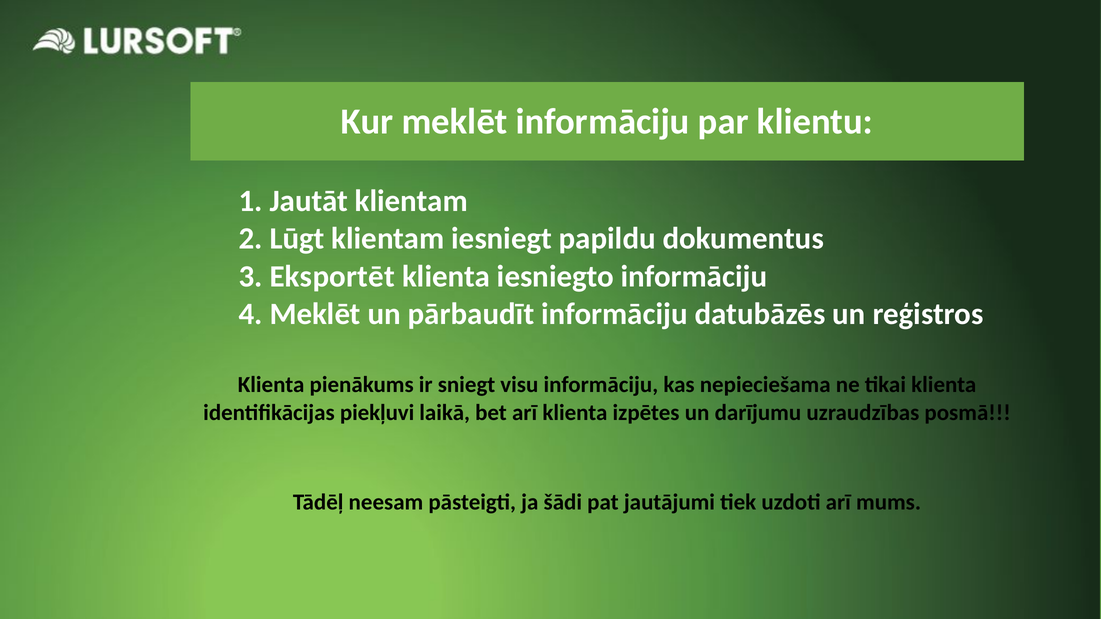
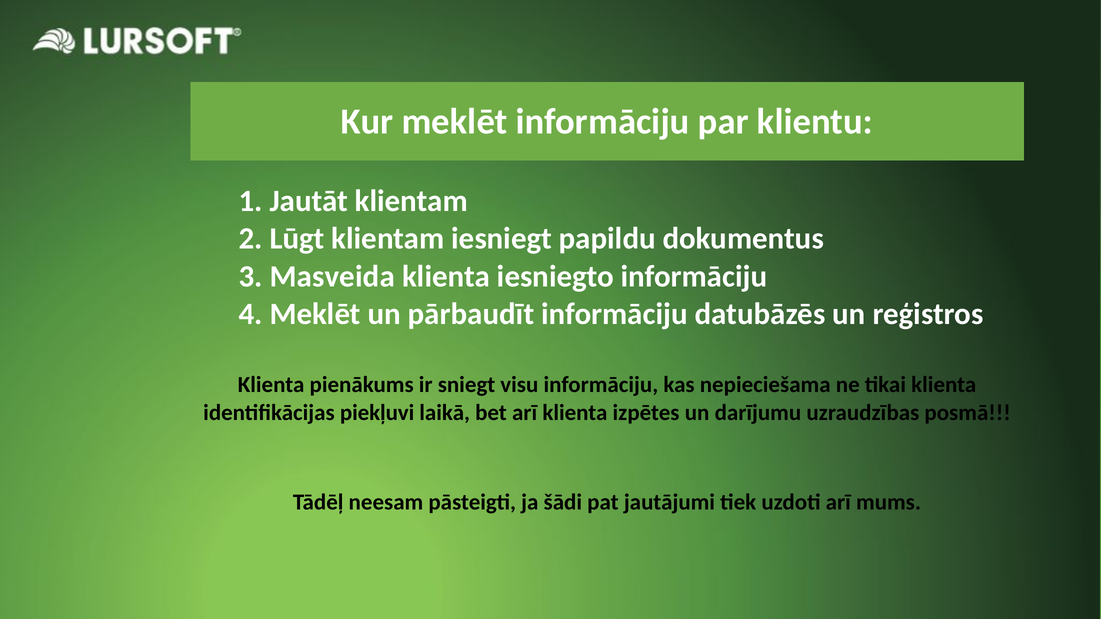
Eksportēt: Eksportēt -> Masveida
